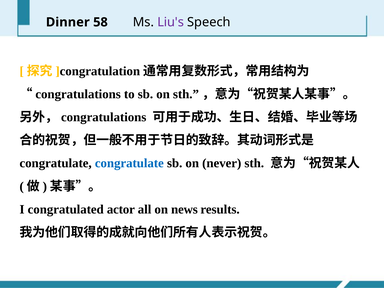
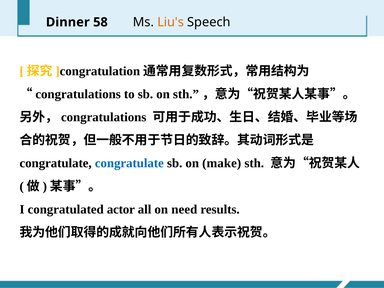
Liu's colour: purple -> orange
never: never -> make
news: news -> need
